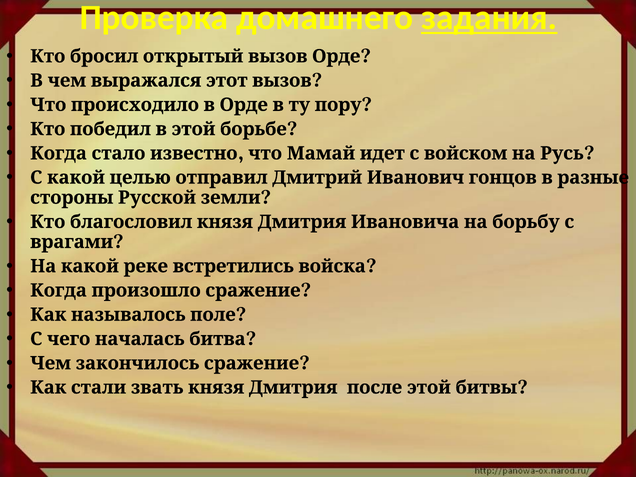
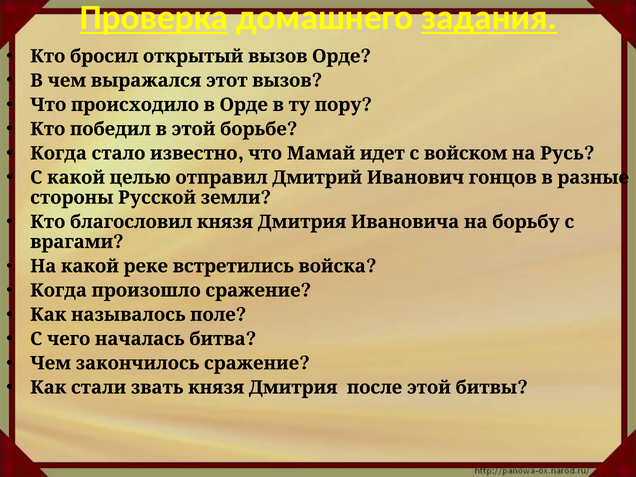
Проверка underline: none -> present
